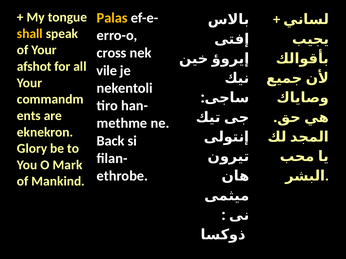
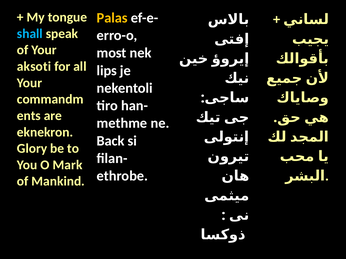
shall colour: yellow -> light blue
cross: cross -> most
afshot: afshot -> aksoti
vile: vile -> lips
